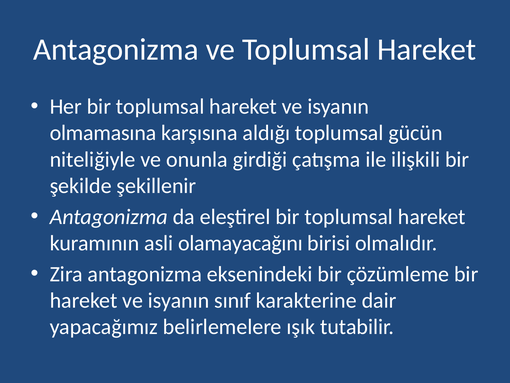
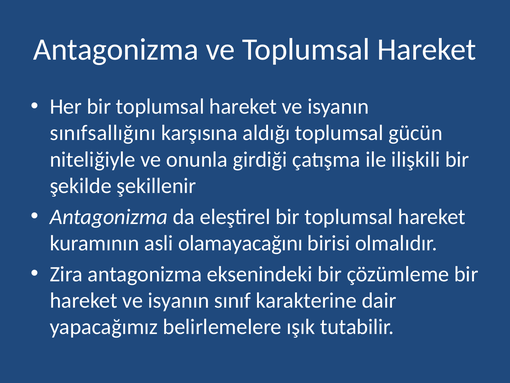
olmamasına: olmamasına -> sınıfsallığını
